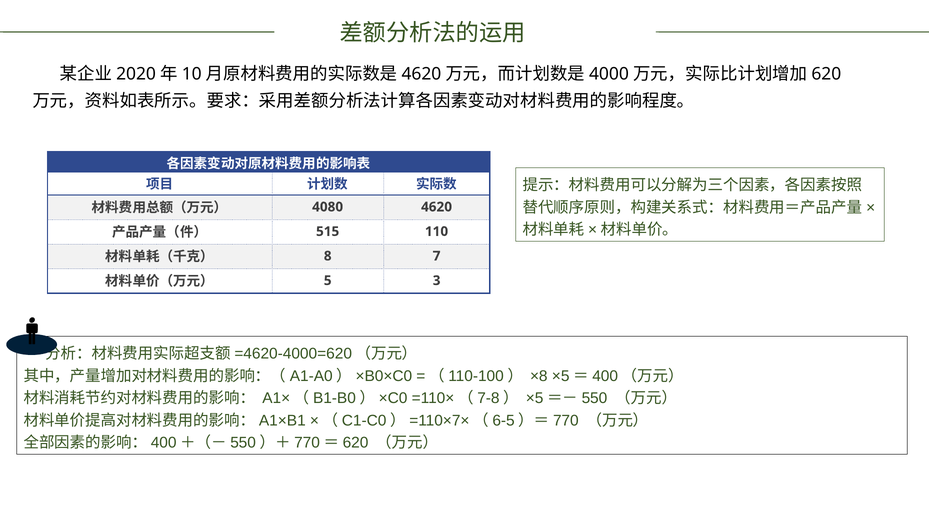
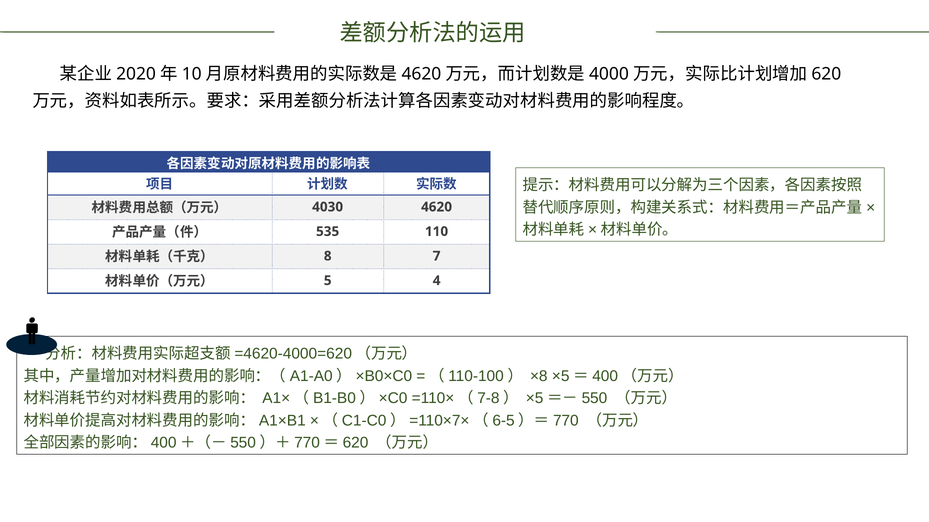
4080: 4080 -> 4030
515: 515 -> 535
3: 3 -> 4
